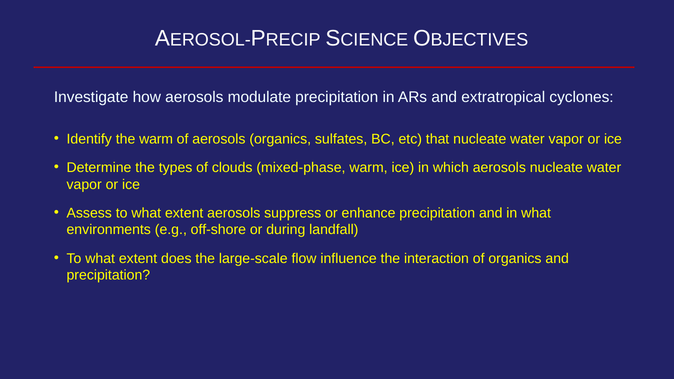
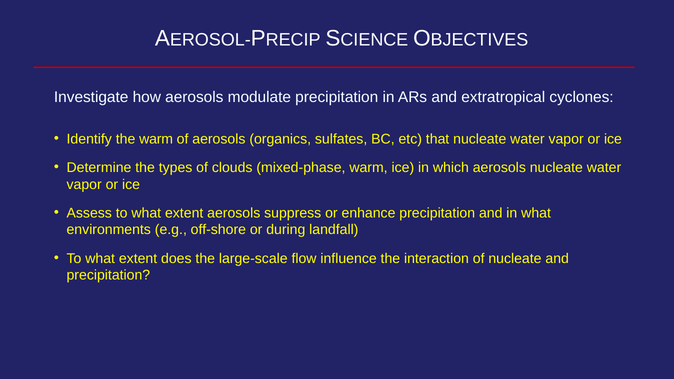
of organics: organics -> nucleate
